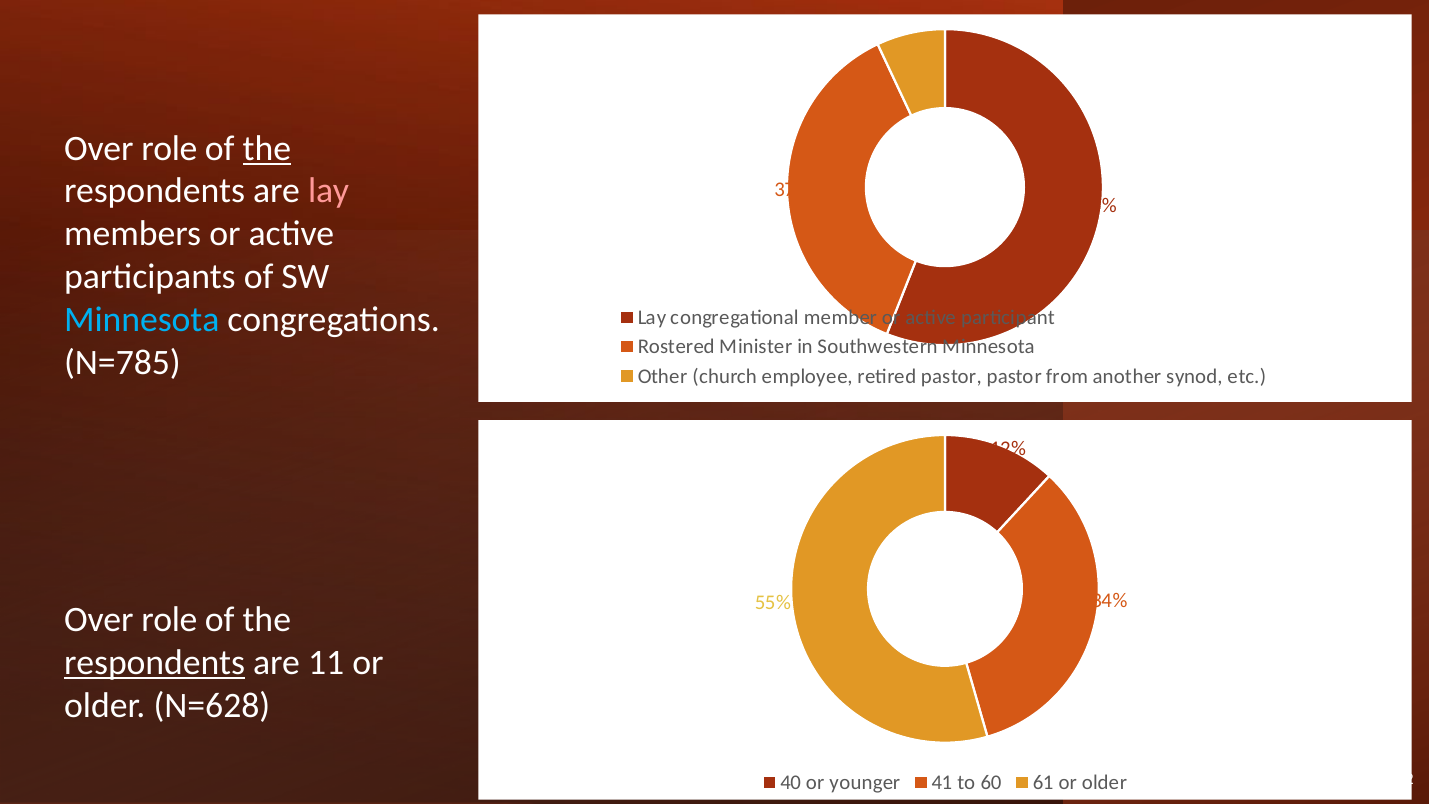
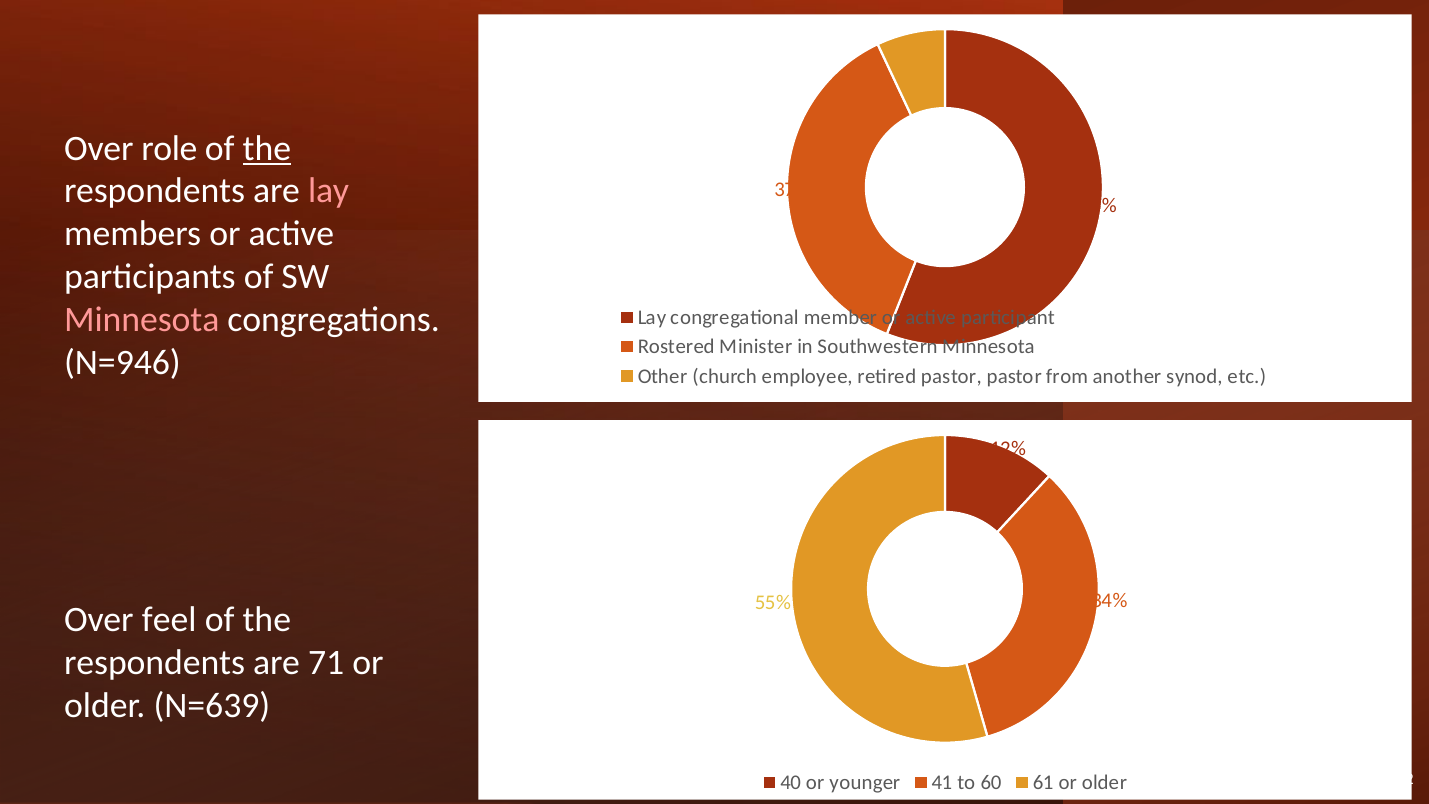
Minnesota at (142, 320) colour: light blue -> pink
N=785: N=785 -> N=946
role at (169, 620): role -> feel
respondents at (155, 663) underline: present -> none
11: 11 -> 71
N=628: N=628 -> N=639
